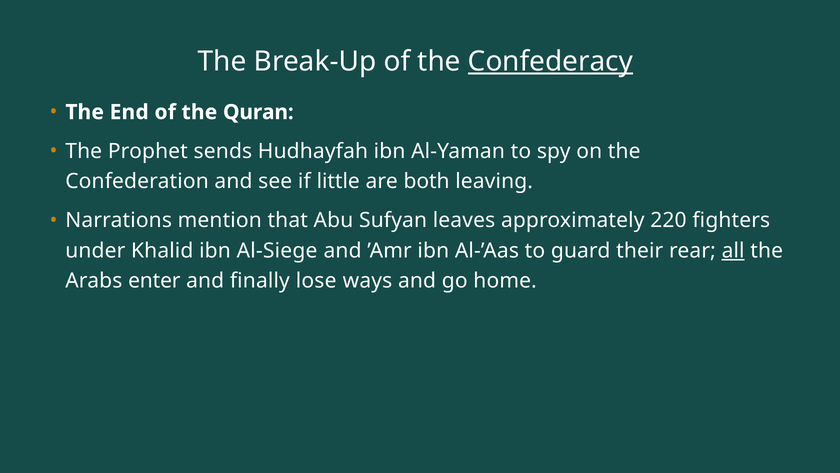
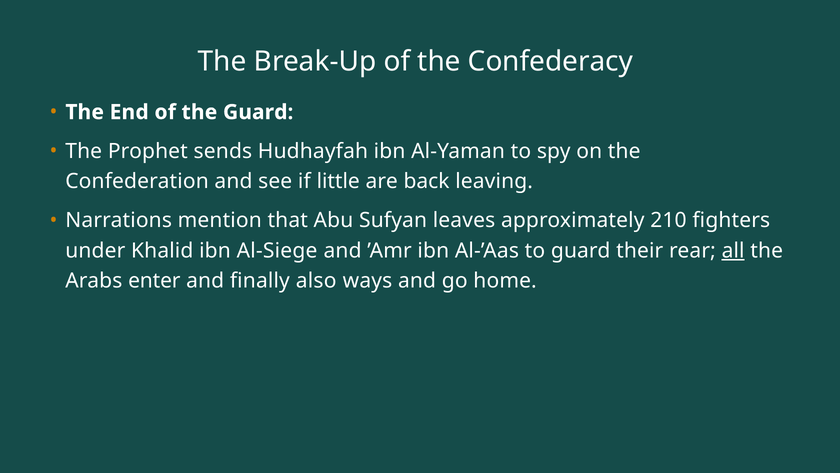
Confederacy underline: present -> none
the Quran: Quran -> Guard
both: both -> back
220: 220 -> 210
lose: lose -> also
